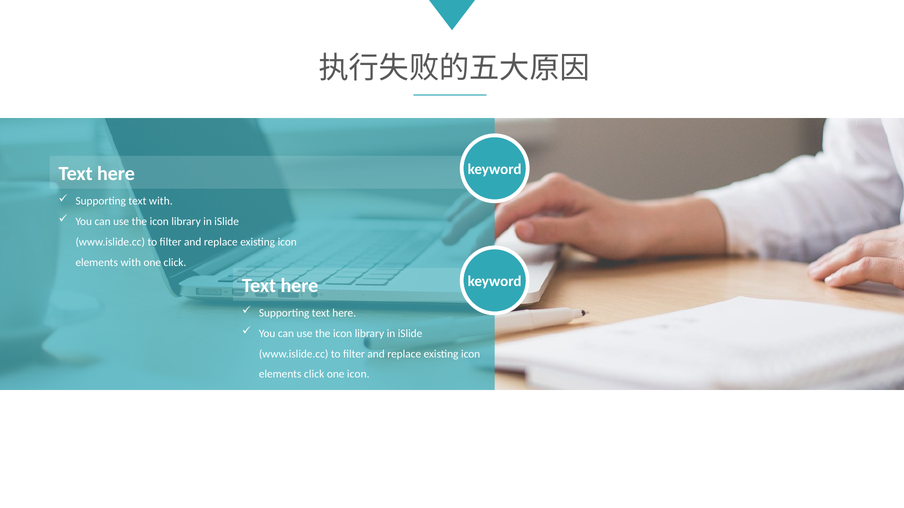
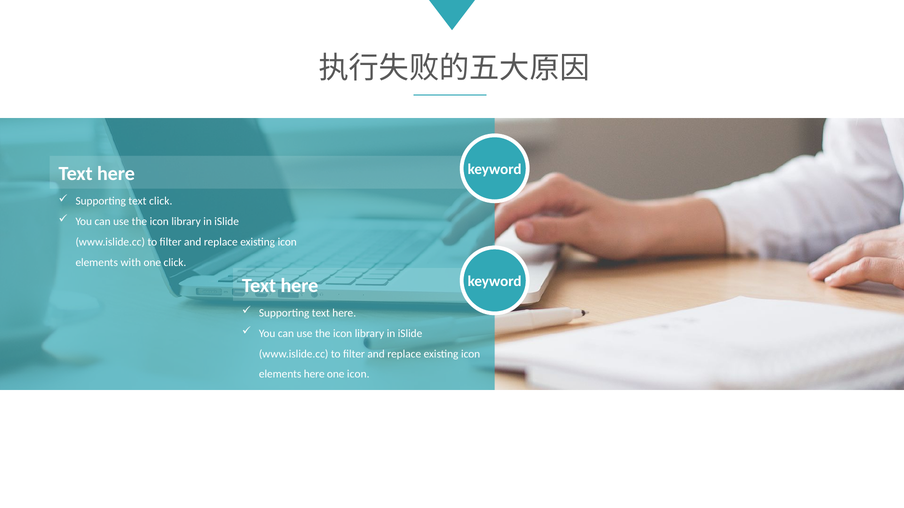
text with: with -> click
elements click: click -> here
